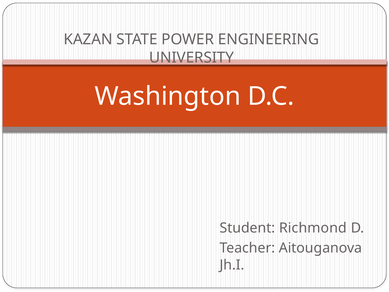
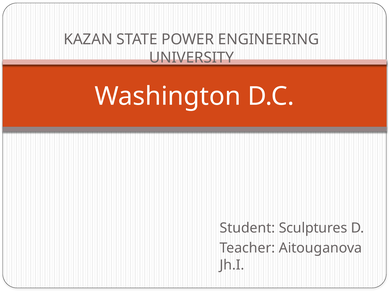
Richmond: Richmond -> Sculptures
